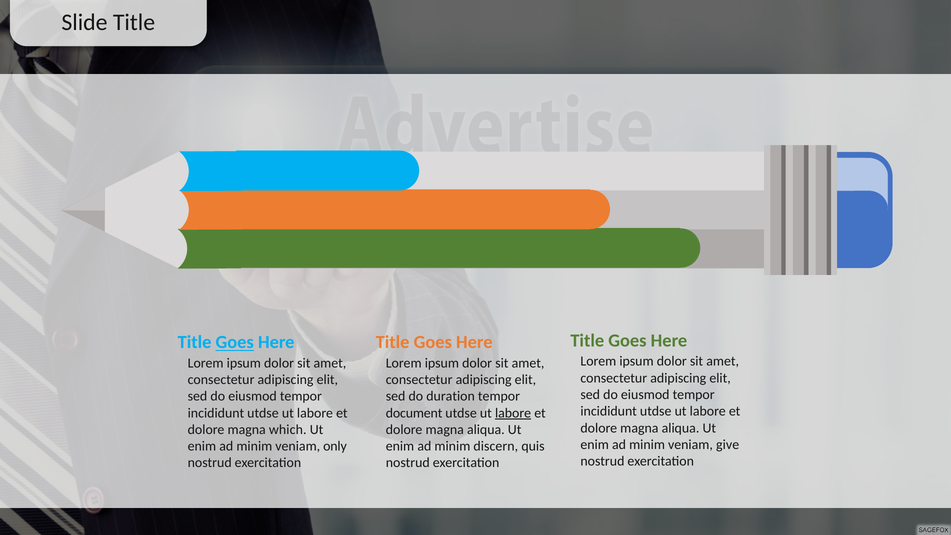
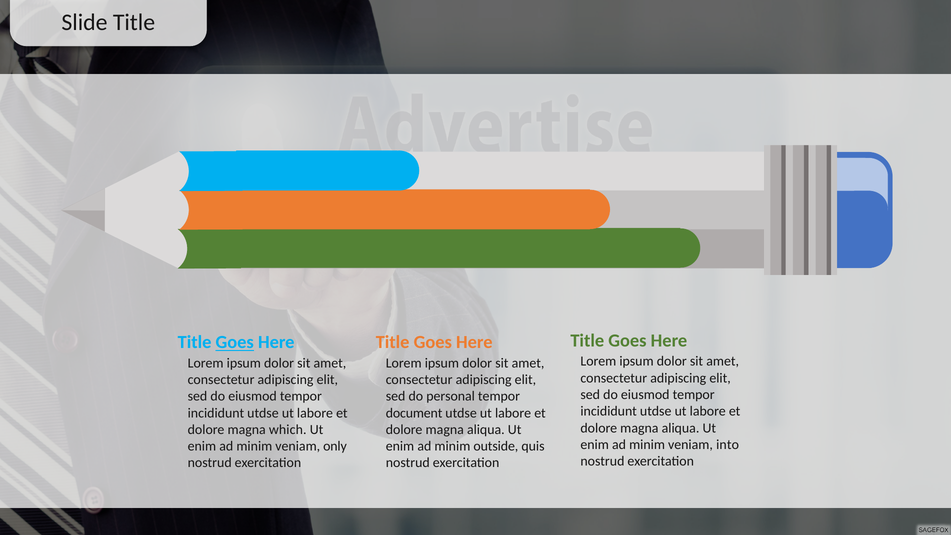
duration: duration -> personal
labore at (513, 413) underline: present -> none
give: give -> into
discern: discern -> outside
